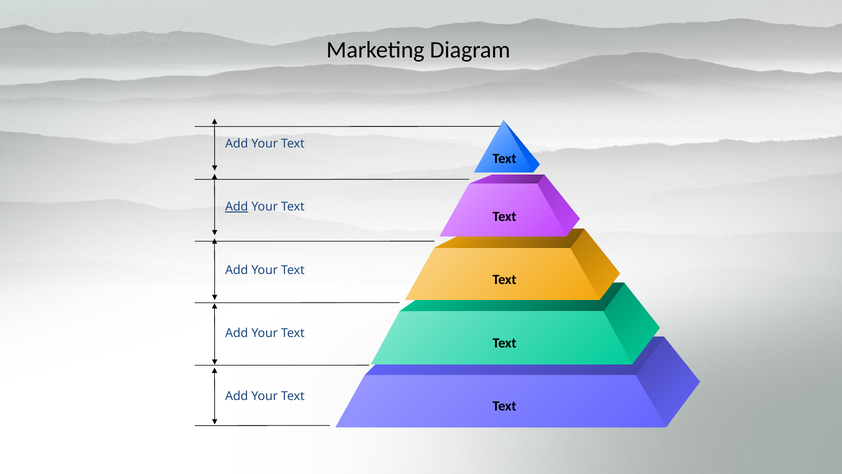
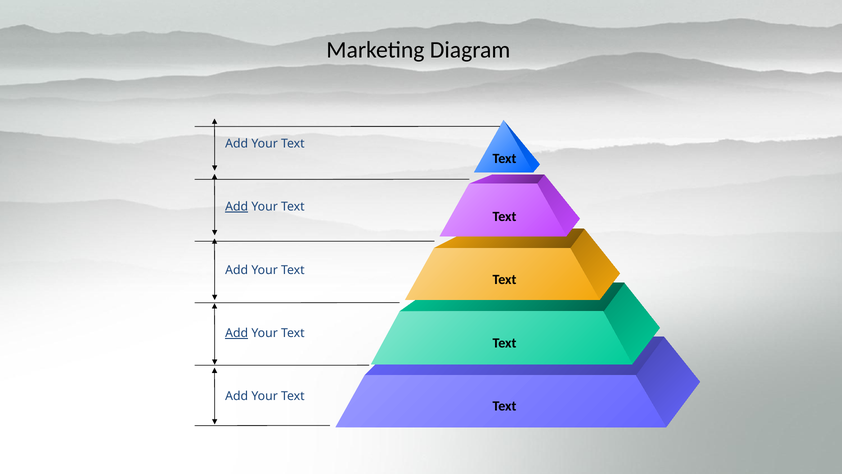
Add at (237, 333) underline: none -> present
